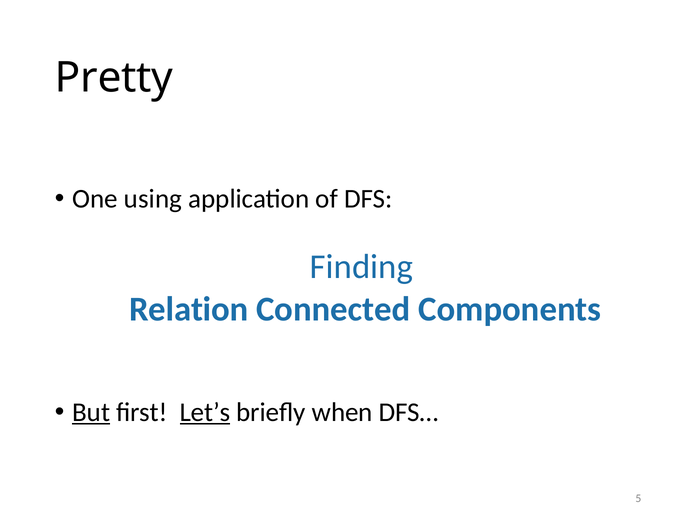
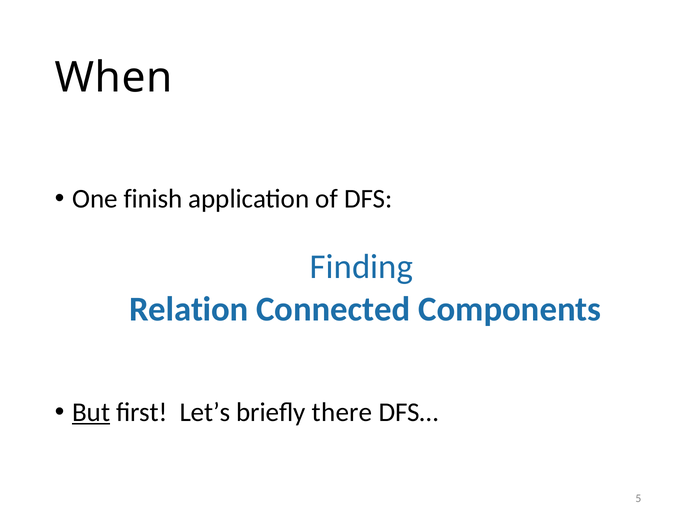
Pretty: Pretty -> When
using: using -> finish
Let’s underline: present -> none
when: when -> there
